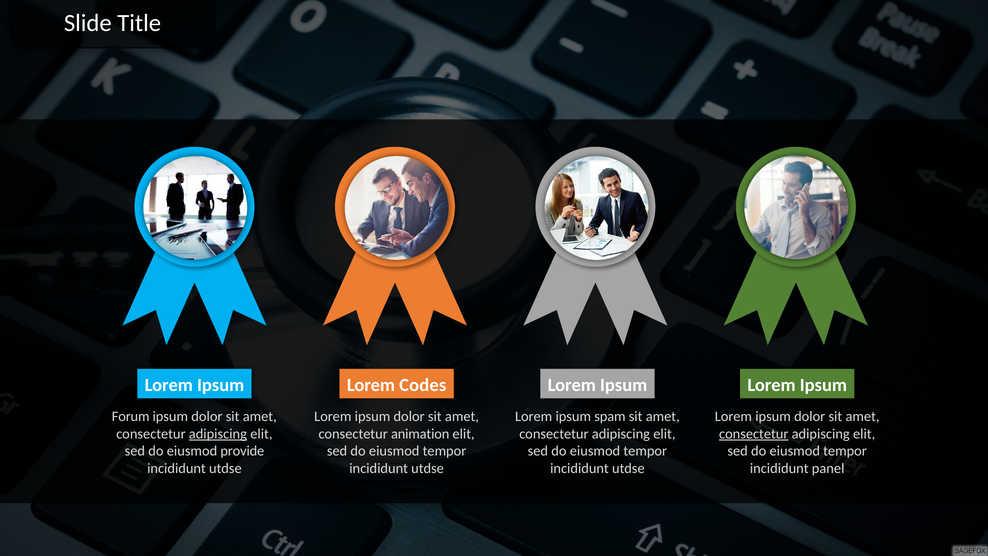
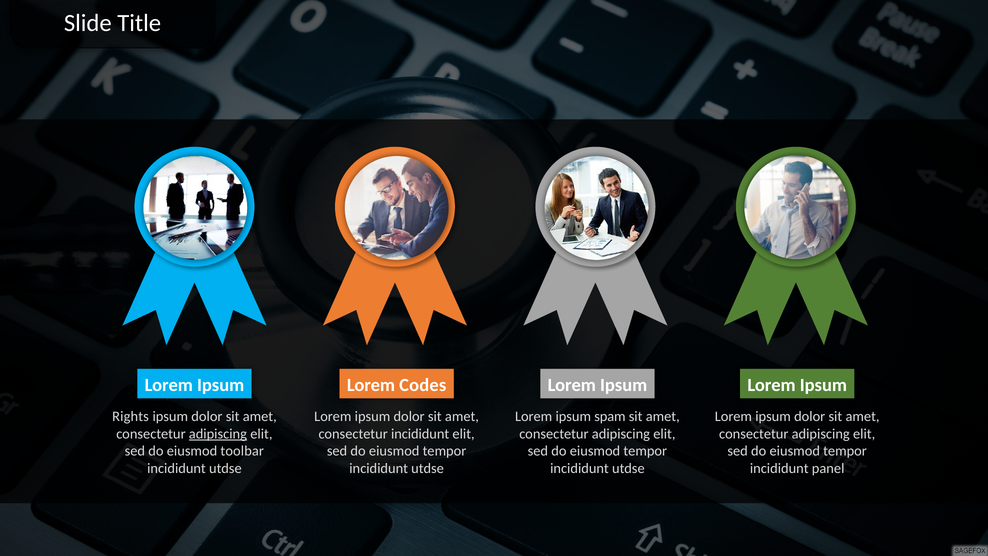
Forum: Forum -> Rights
consectetur animation: animation -> incididunt
consectetur at (754, 434) underline: present -> none
provide: provide -> toolbar
